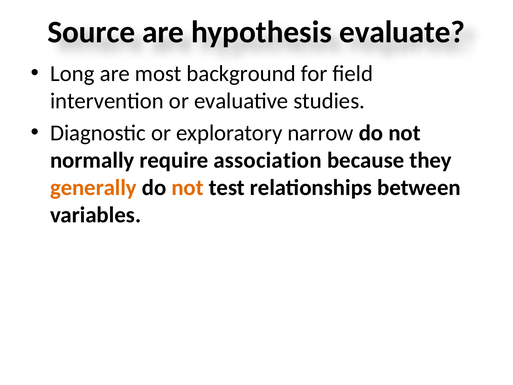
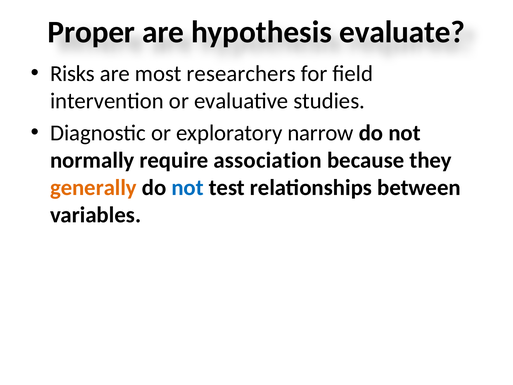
Source: Source -> Proper
Long: Long -> Risks
background: background -> researchers
not at (188, 187) colour: orange -> blue
